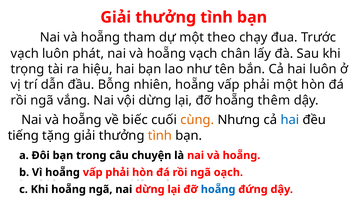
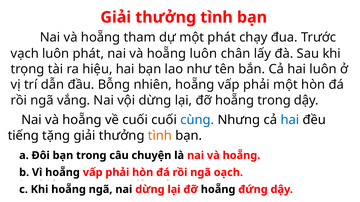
một theo: theo -> phát
hoẵng vạch: vạch -> luôn
hoẵng thêm: thêm -> trong
về biếc: biếc -> cuối
cùng colour: orange -> blue
hoẵng at (218, 190) colour: blue -> black
